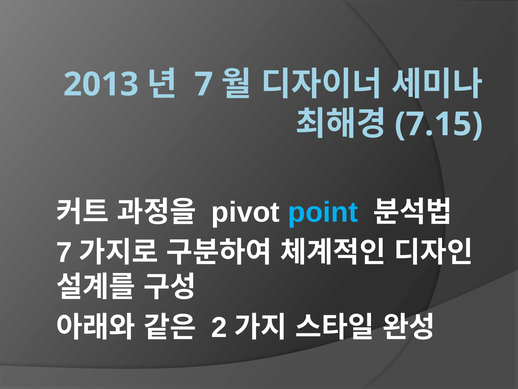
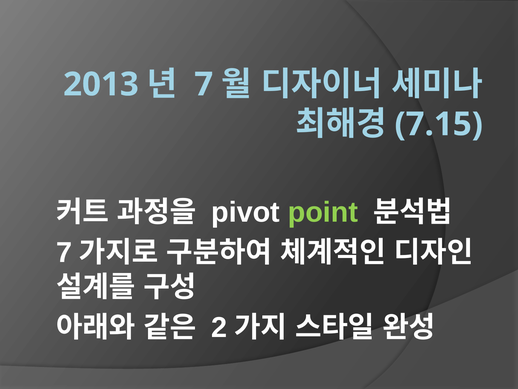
point colour: light blue -> light green
